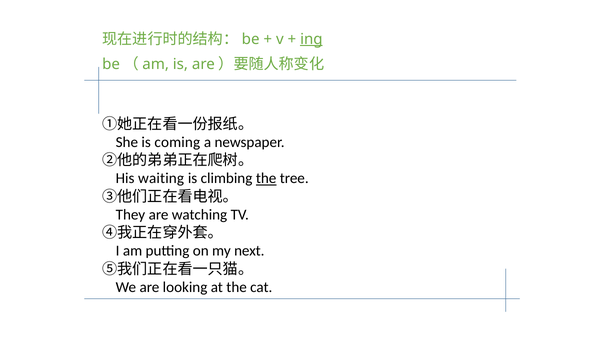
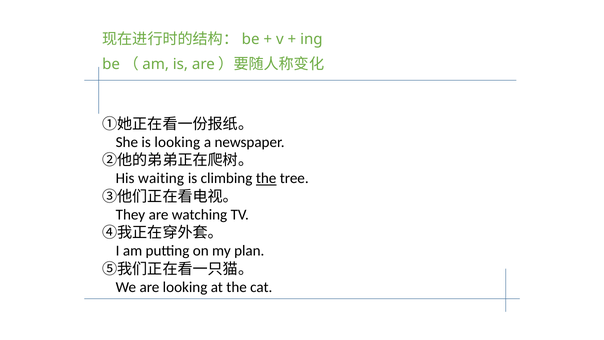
ing underline: present -> none
is coming: coming -> looking
next: next -> plan
